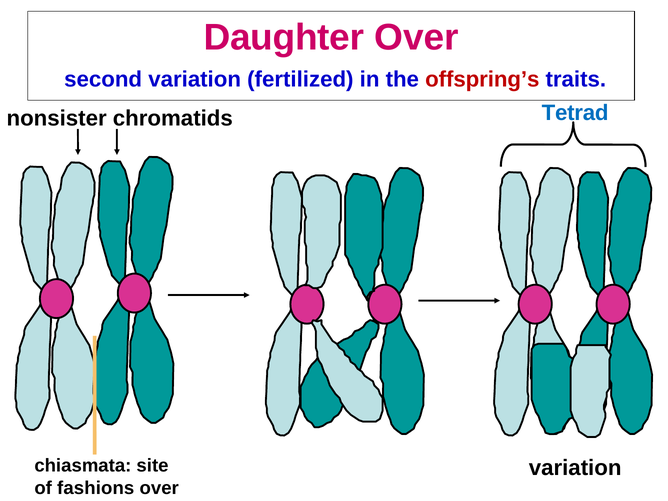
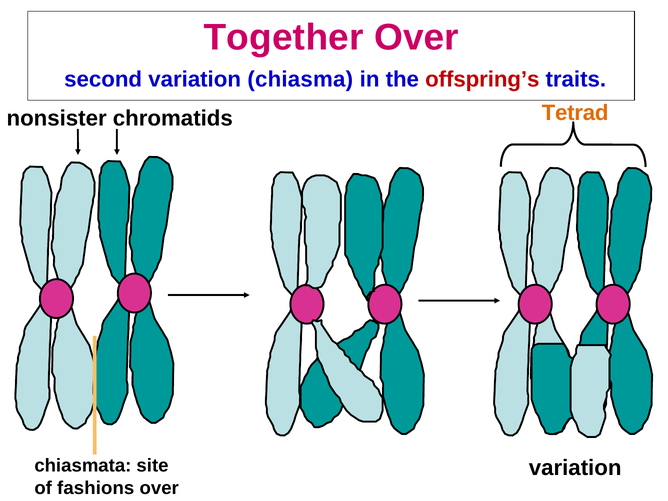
Daughter: Daughter -> Together
fertilized: fertilized -> chiasma
Tetrad colour: blue -> orange
